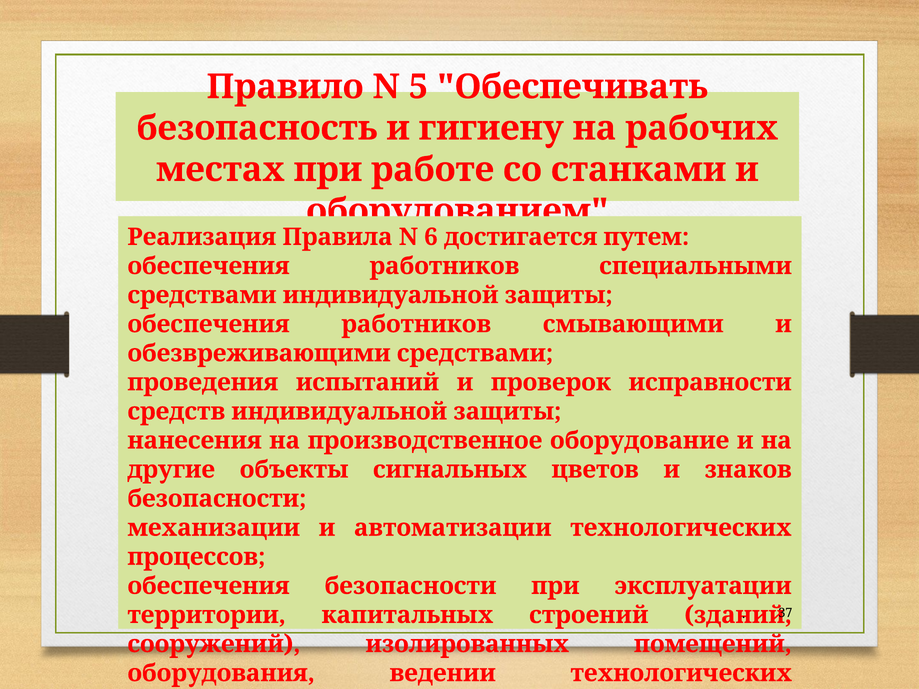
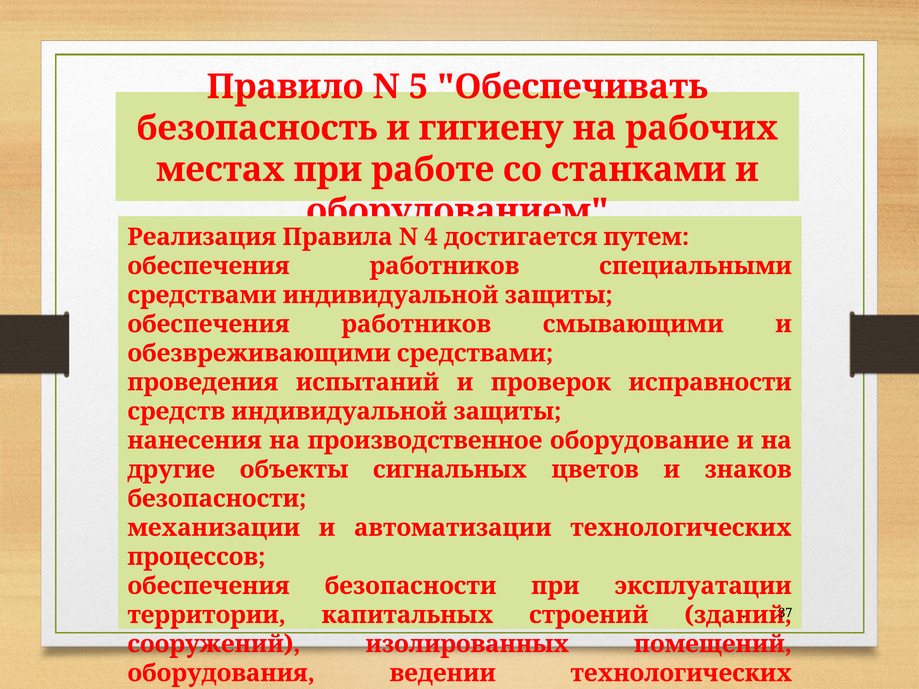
6: 6 -> 4
